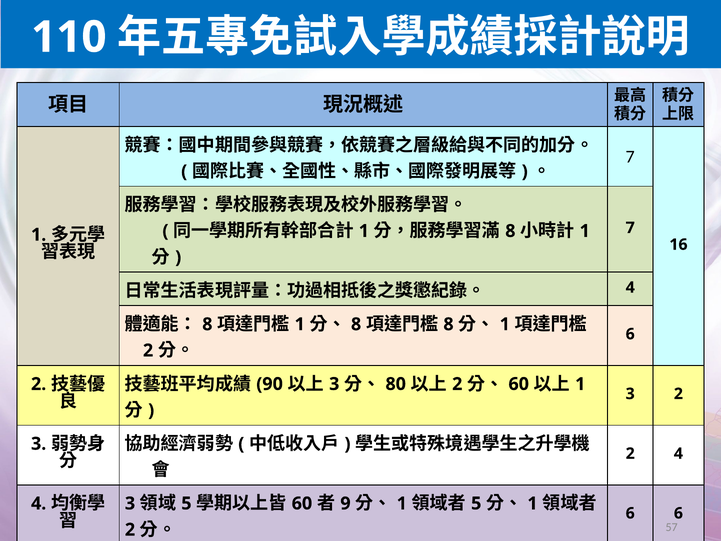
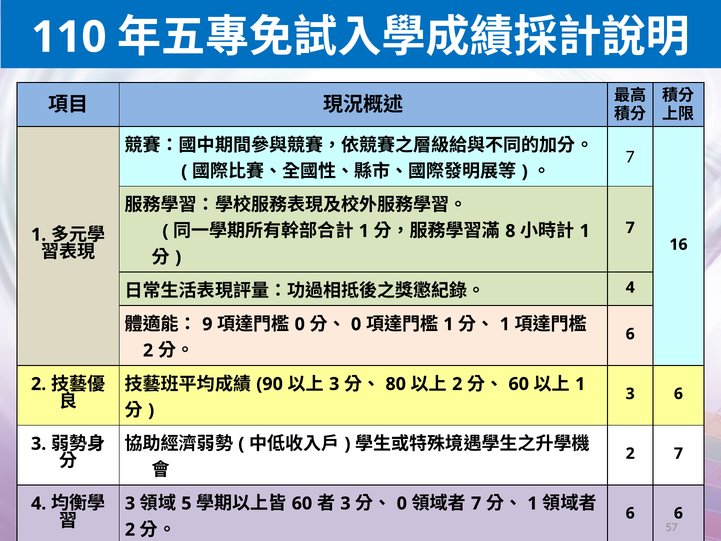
8 at (207, 324): 8 -> 9
1 at (300, 324): 1 -> 0
8 at (356, 324): 8 -> 0
8 at (448, 324): 8 -> 1
2 at (678, 394): 2 -> 6
2 4: 4 -> 7
9 at (345, 503): 9 -> 3
1 at (402, 503): 1 -> 0
5 at (476, 503): 5 -> 7
